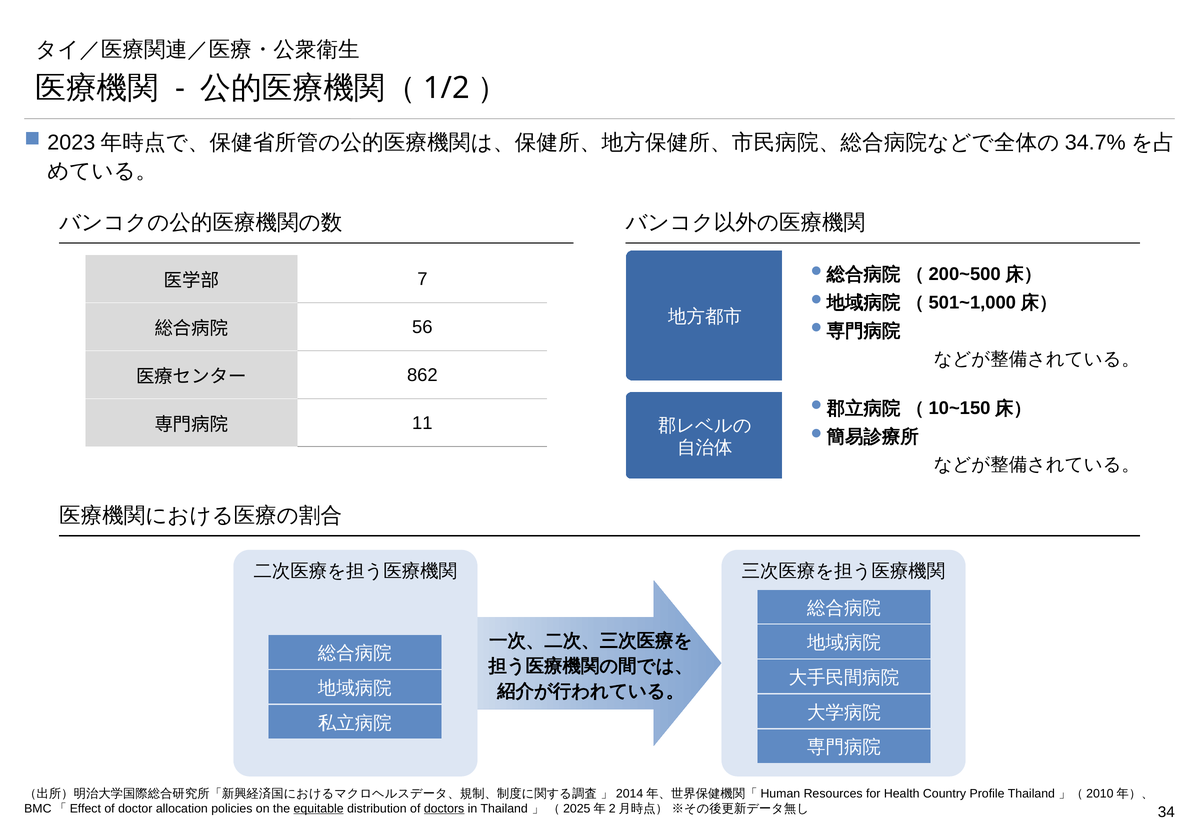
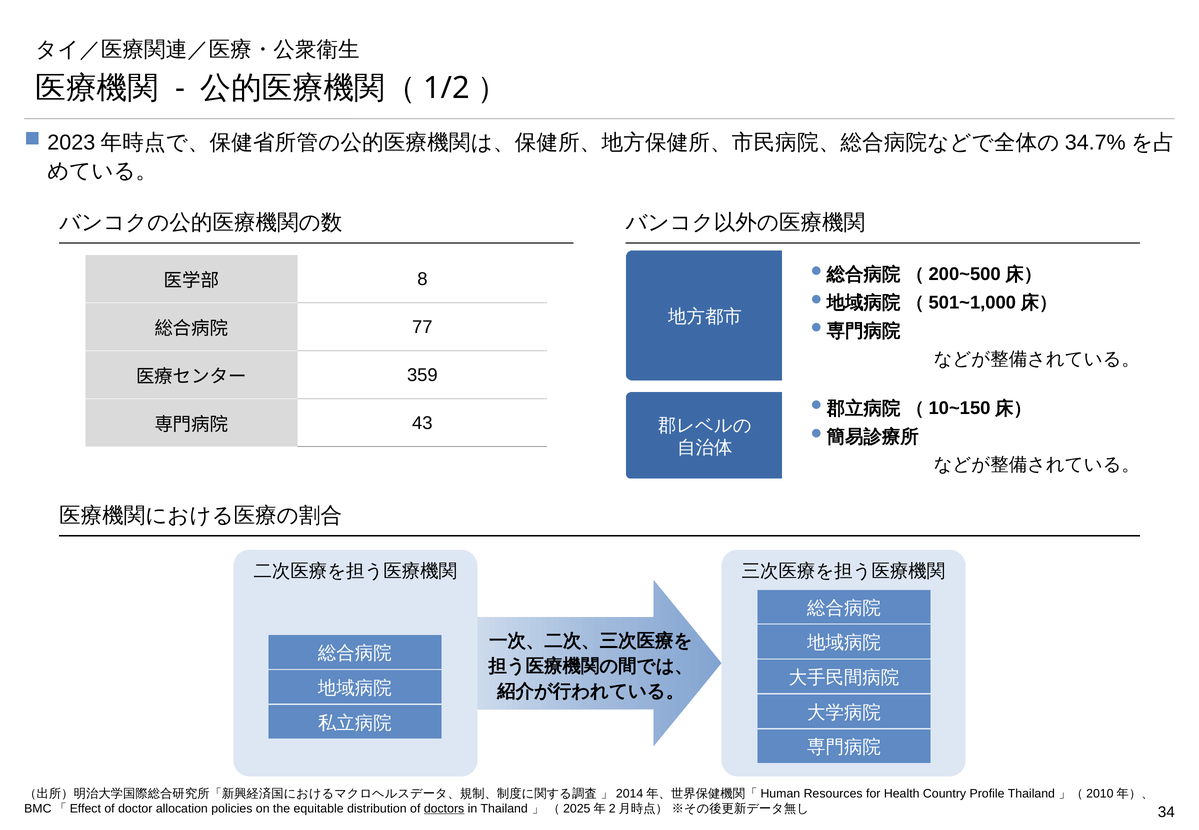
7: 7 -> 8
56: 56 -> 77
862: 862 -> 359
11: 11 -> 43
equitable underline: present -> none
